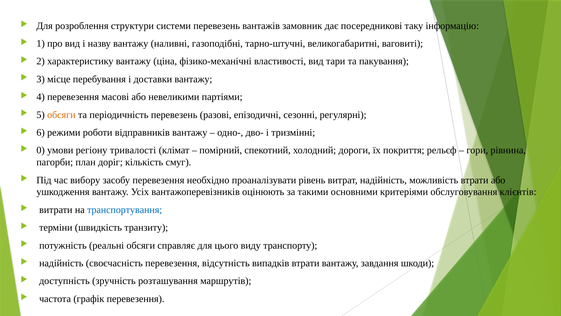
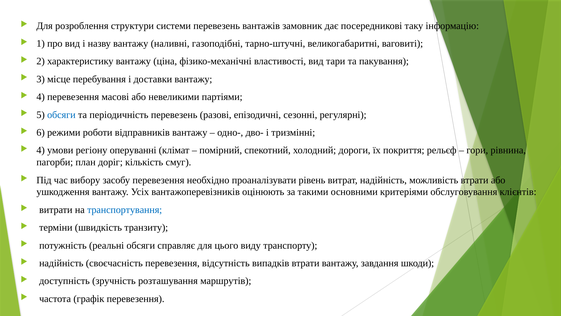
обсяги at (61, 115) colour: orange -> blue
0 at (41, 150): 0 -> 4
тривалості: тривалості -> оперуванні
